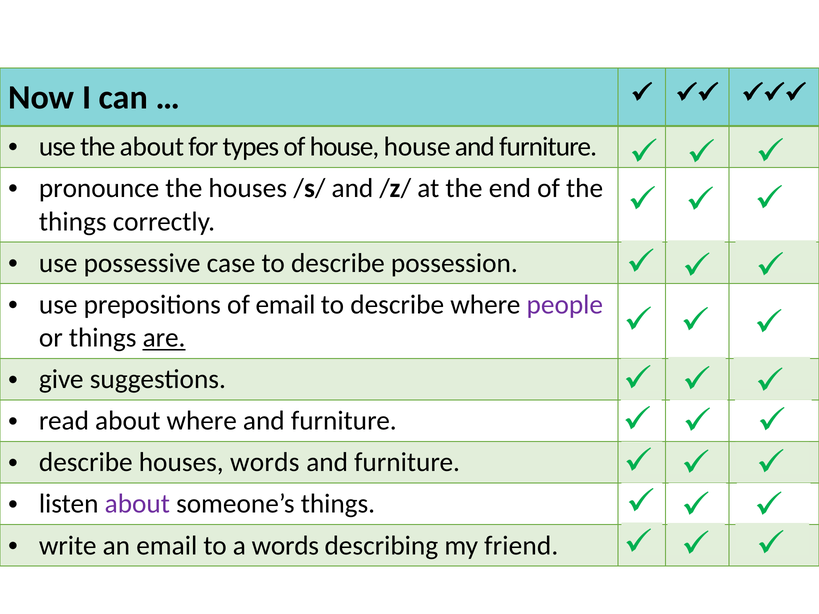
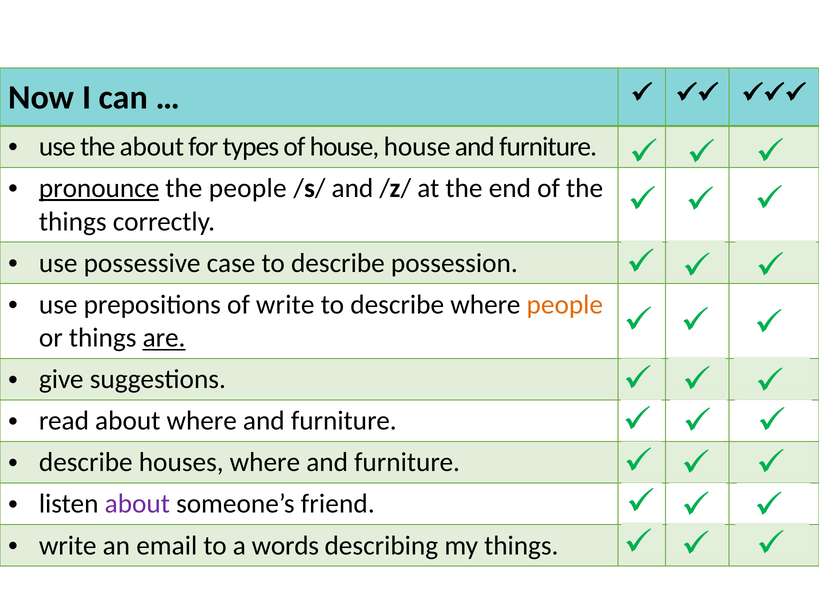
pronounce underline: none -> present
the houses: houses -> people
of email: email -> write
people at (565, 305) colour: purple -> orange
houses words: words -> where
someone’s things: things -> friend
my friend: friend -> things
